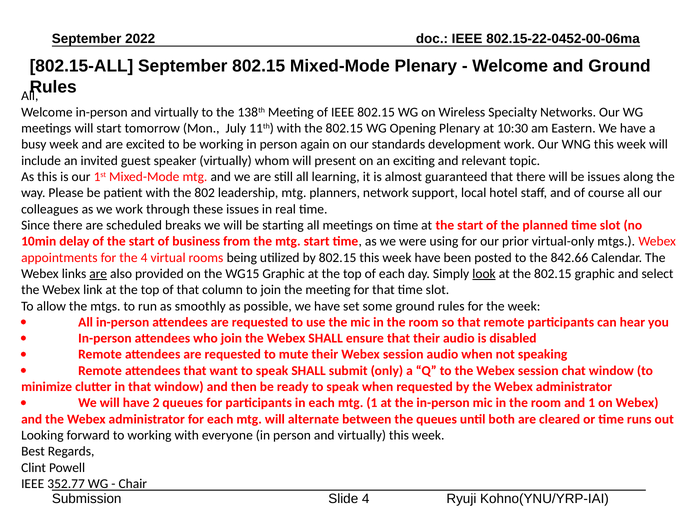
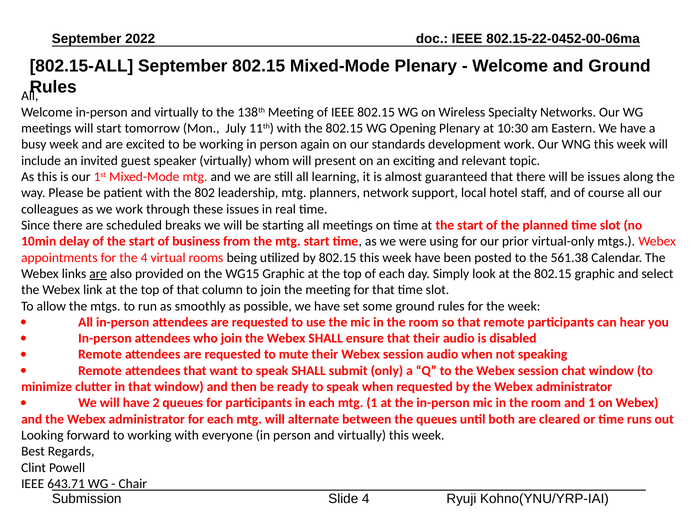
842.66: 842.66 -> 561.38
look underline: present -> none
352.77: 352.77 -> 643.71
